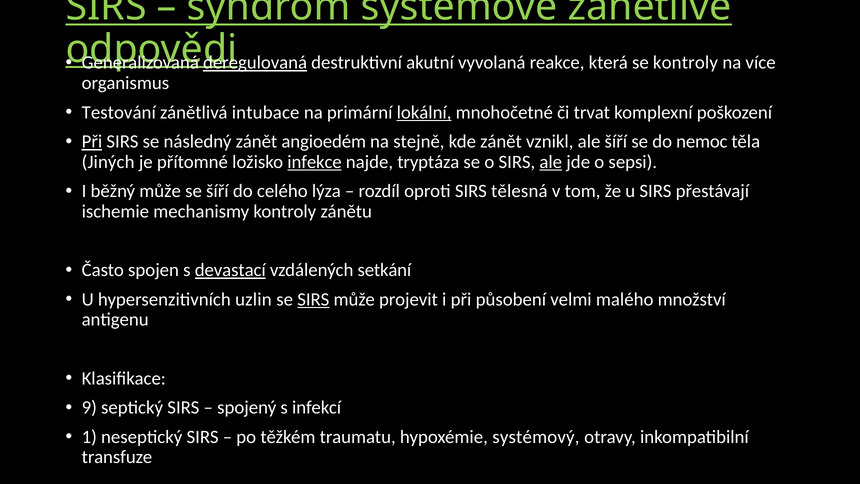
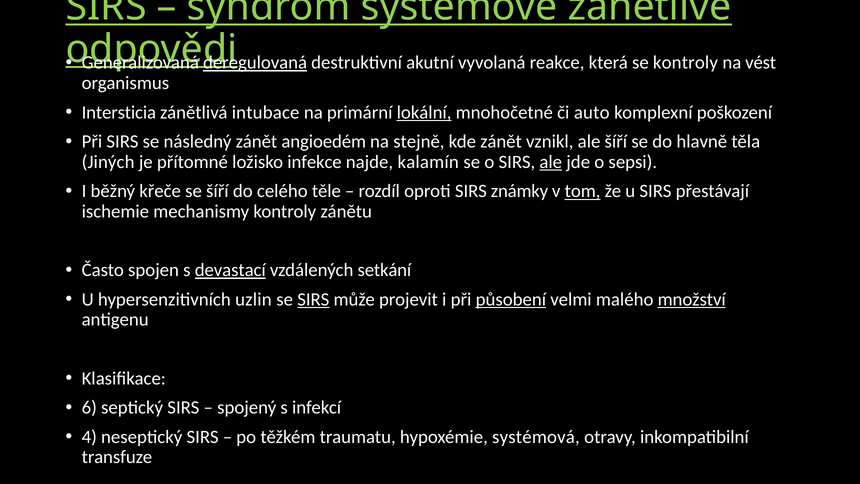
více: více -> vést
Testování: Testování -> Intersticia
trvat: trvat -> auto
Při at (92, 142) underline: present -> none
nemoc: nemoc -> hlavně
infekce underline: present -> none
tryptáza: tryptáza -> kalamín
běžný může: může -> křeče
lýza: lýza -> těle
tělesná: tělesná -> známky
tom underline: none -> present
působení underline: none -> present
množství underline: none -> present
9: 9 -> 6
1: 1 -> 4
systémový: systémový -> systémová
